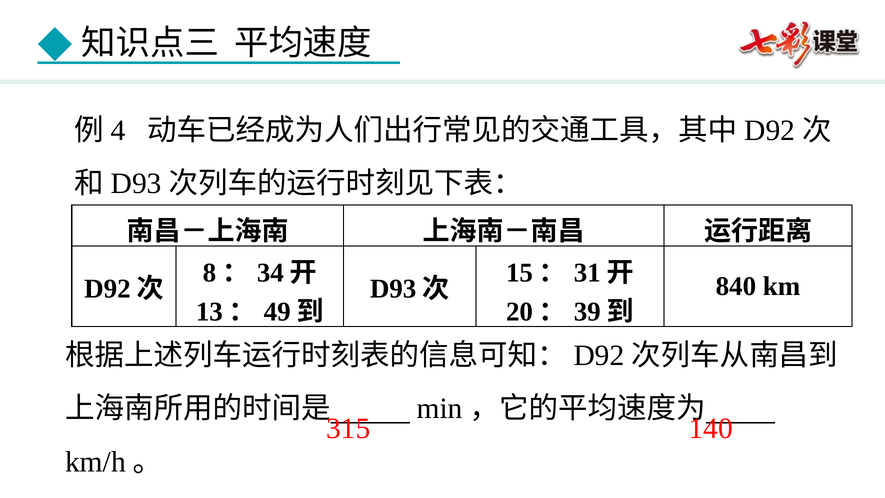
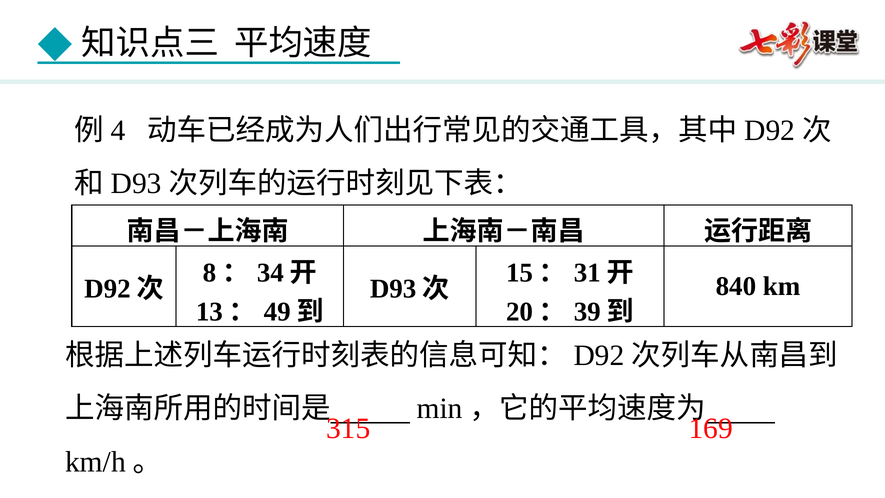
140: 140 -> 169
